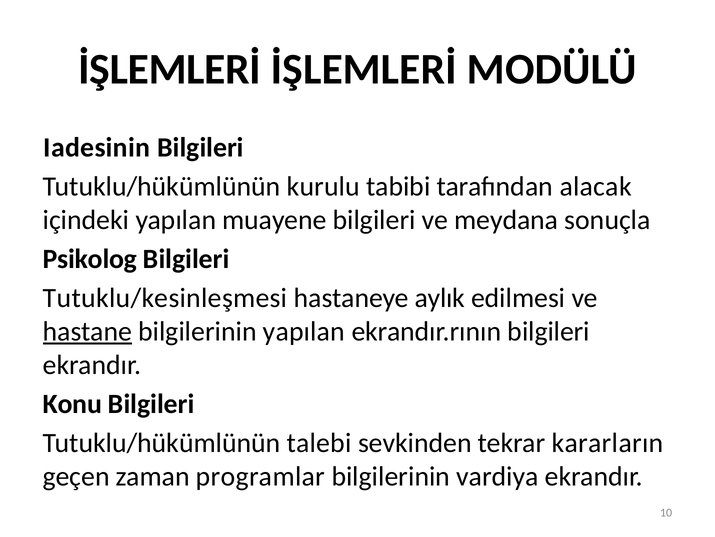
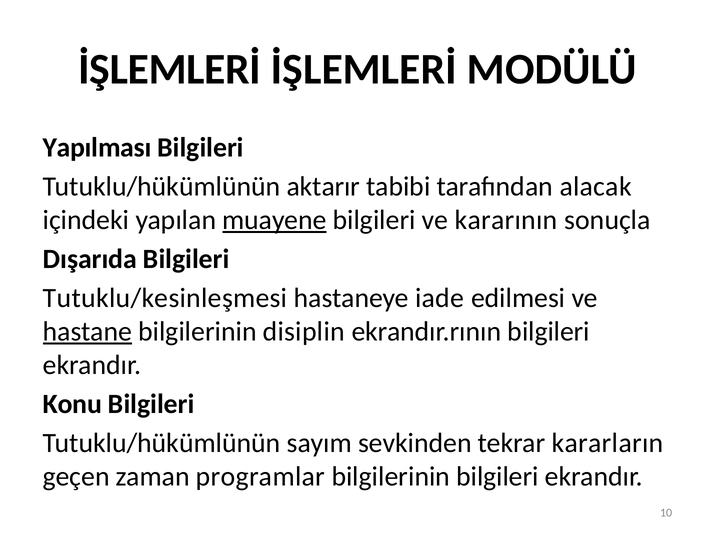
Iadesinin: Iadesinin -> Yapılması
kurulu: kurulu -> aktarır
muayene underline: none -> present
meydana: meydana -> kararının
Psikolog: Psikolog -> Dışarıda
aylık: aylık -> iade
bilgilerinin yapılan: yapılan -> disiplin
talebi: talebi -> sayım
bilgilerinin vardiya: vardiya -> bilgileri
